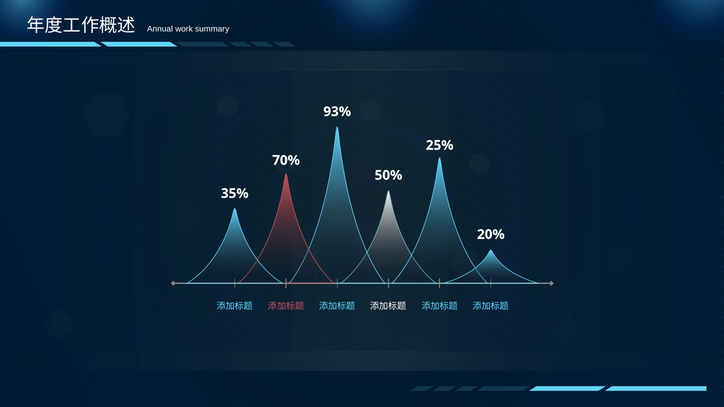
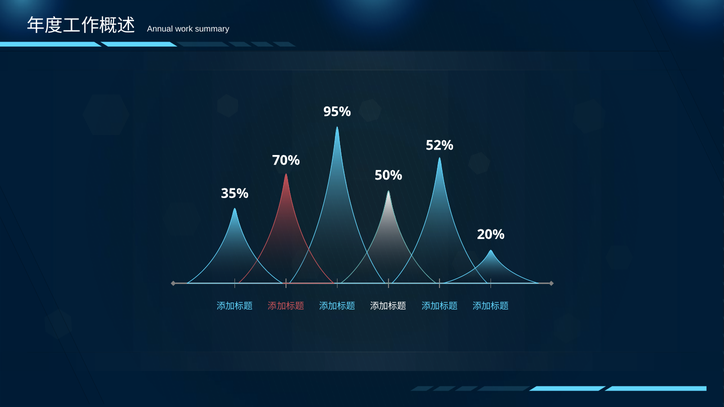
93%: 93% -> 95%
25%: 25% -> 52%
